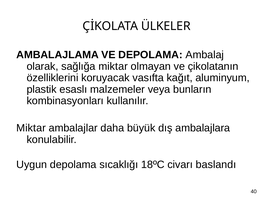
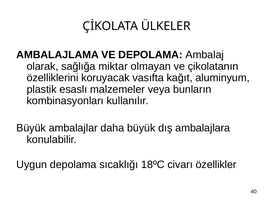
Miktar at (31, 128): Miktar -> Büyük
baslandı: baslandı -> özellikler
